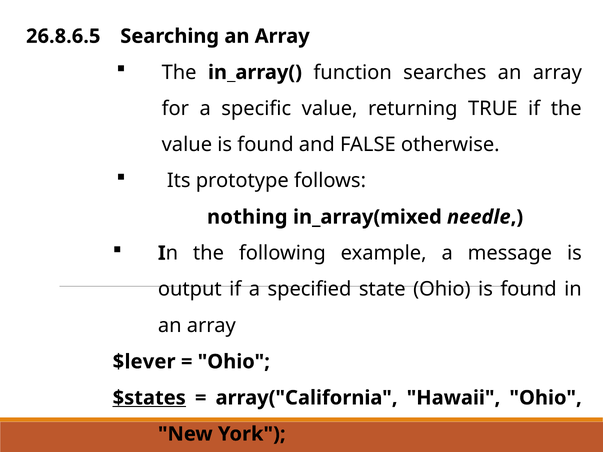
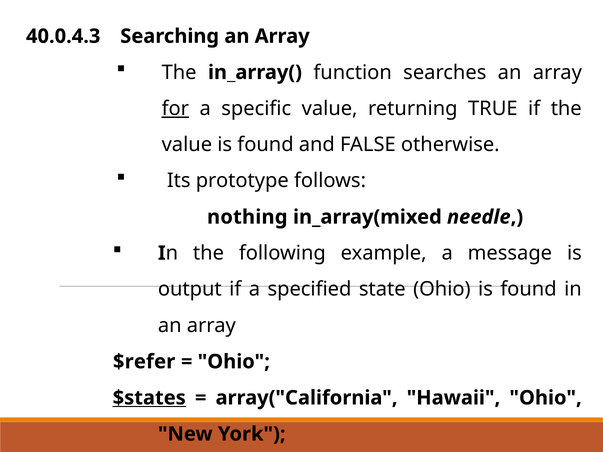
26.8.6.5: 26.8.6.5 -> 40.0.4.3
for underline: none -> present
$lever: $lever -> $refer
